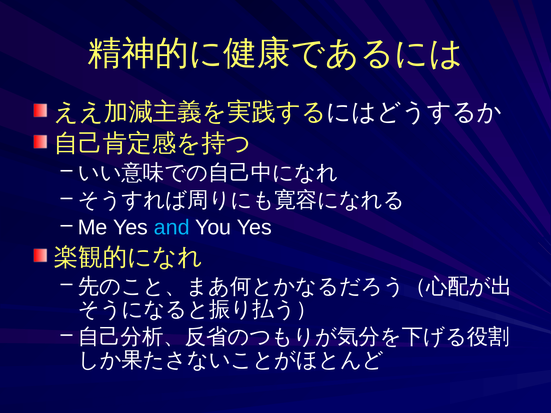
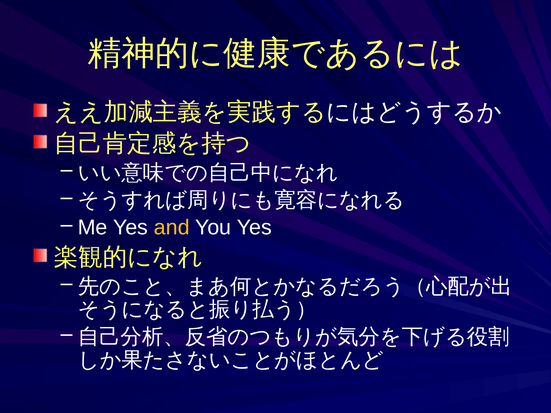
and colour: light blue -> yellow
